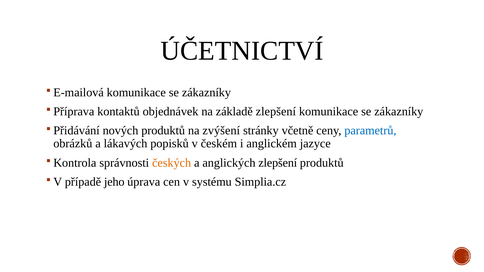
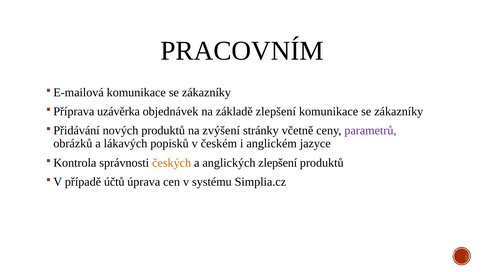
ÚČETNICTVÍ: ÚČETNICTVÍ -> PRACOVNÍM
kontaktů: kontaktů -> uzávěrka
parametrů colour: blue -> purple
jeho: jeho -> účtů
